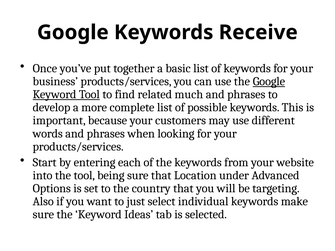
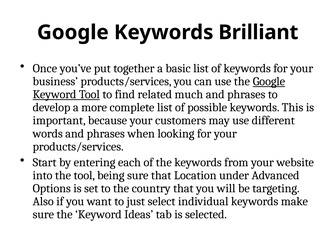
Receive: Receive -> Brilliant
